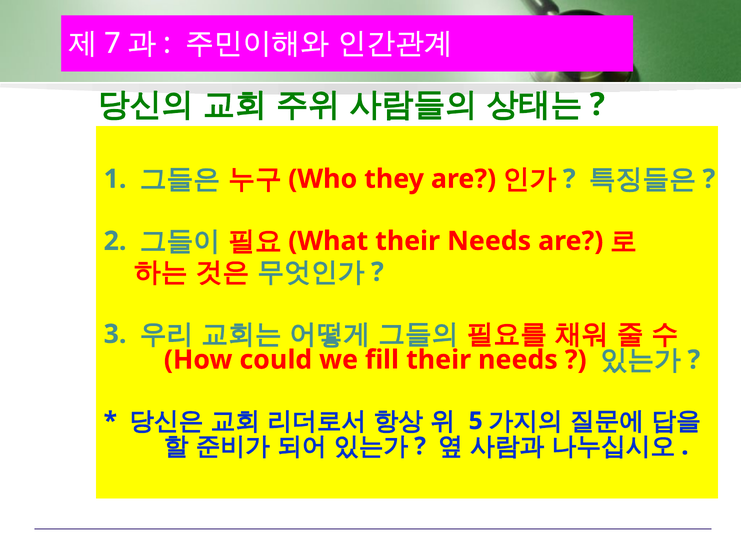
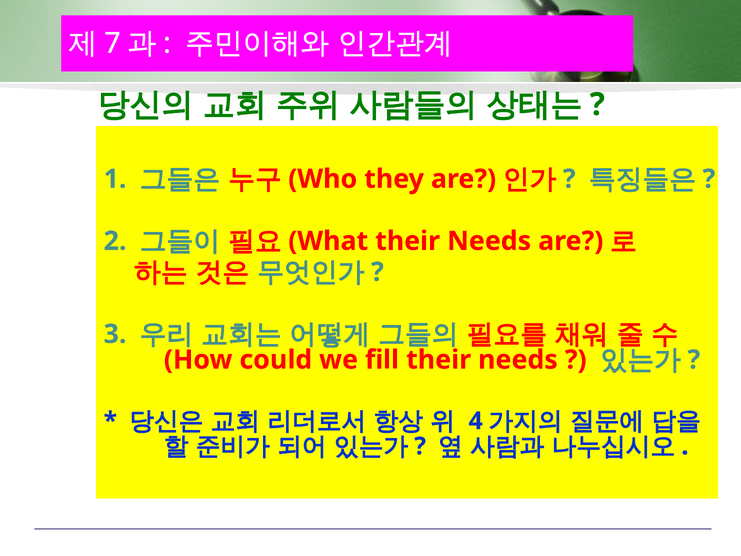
5: 5 -> 4
